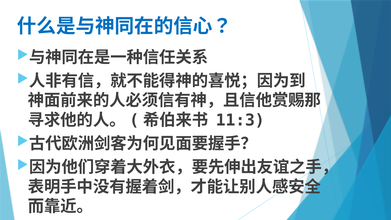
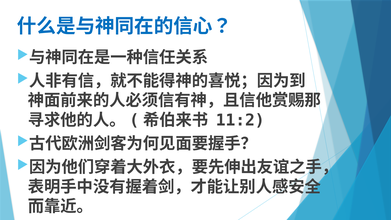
11:3: 11:3 -> 11:2
